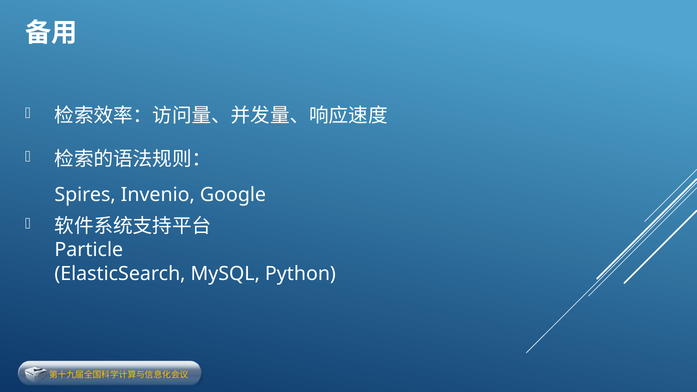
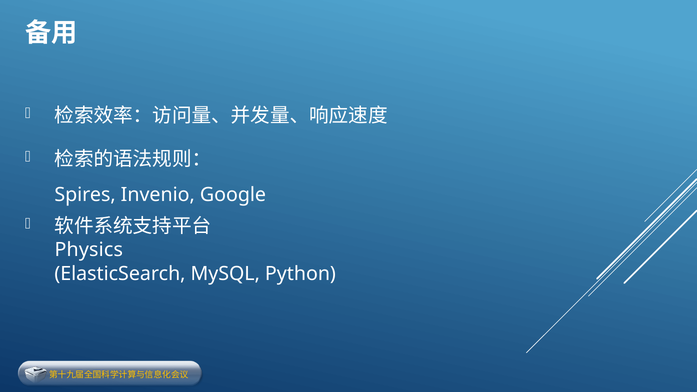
Particle: Particle -> Physics
